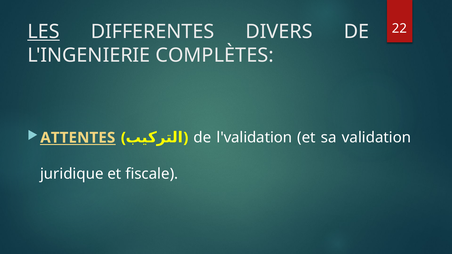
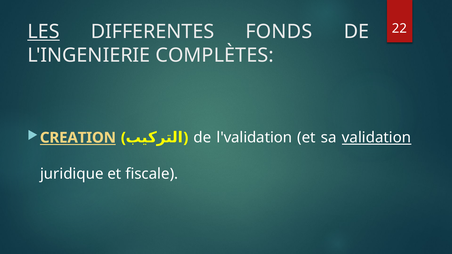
DIVERS: DIVERS -> FONDS
ATTENTES: ATTENTES -> CREATION
validation underline: none -> present
